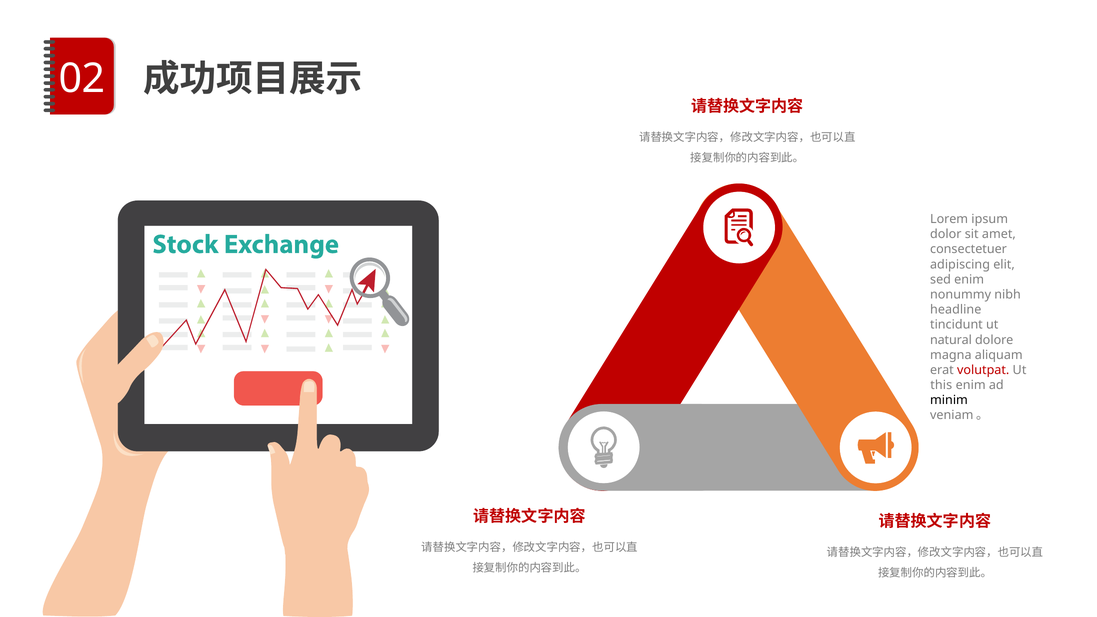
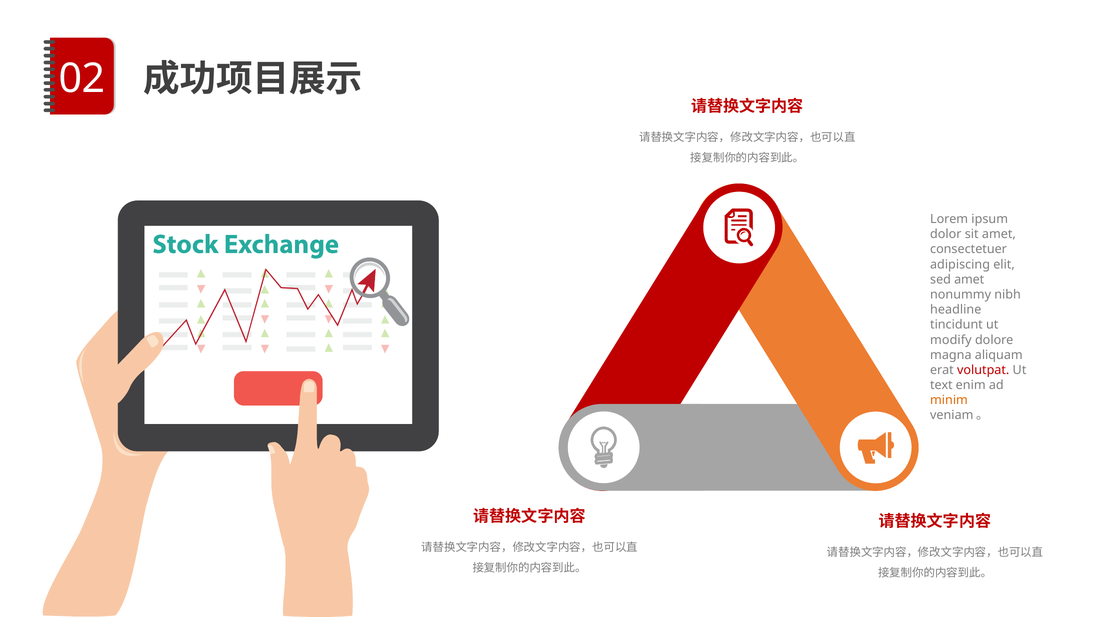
sed enim: enim -> amet
natural: natural -> modify
this: this -> text
minim colour: black -> orange
